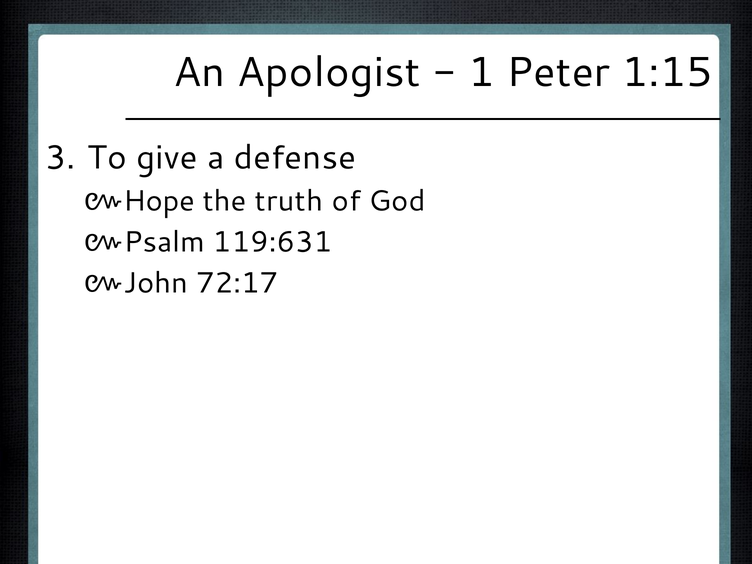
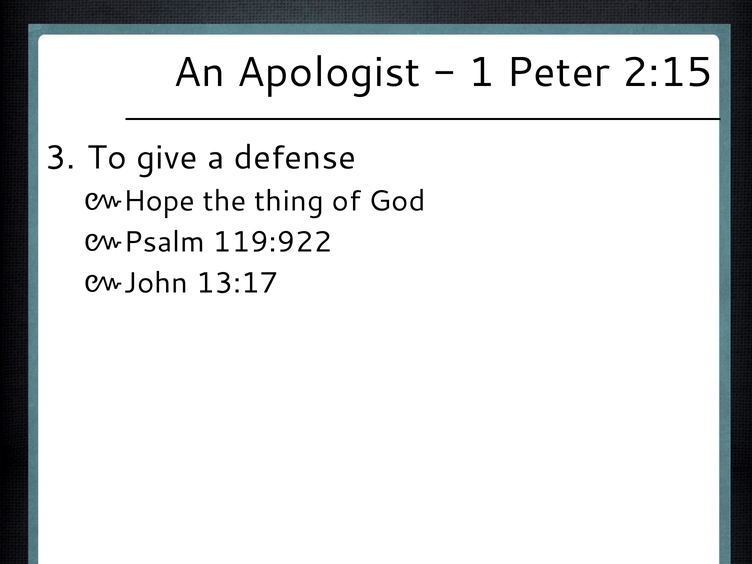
1:15: 1:15 -> 2:15
truth: truth -> thing
119:631: 119:631 -> 119:922
72:17: 72:17 -> 13:17
